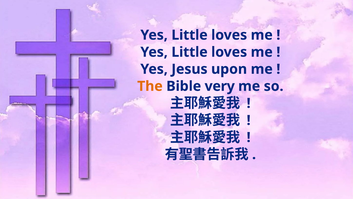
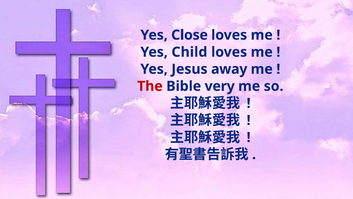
Little at (190, 35): Little -> Close
Little at (190, 52): Little -> Child
upon: upon -> away
The colour: orange -> red
